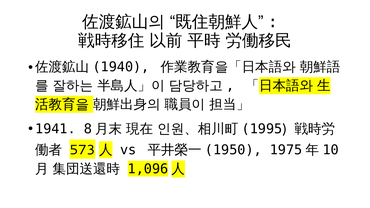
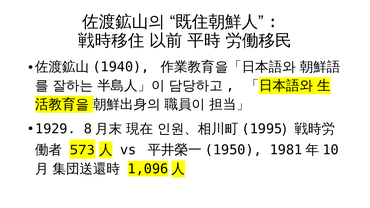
1941: 1941 -> 1929
1975: 1975 -> 1981
